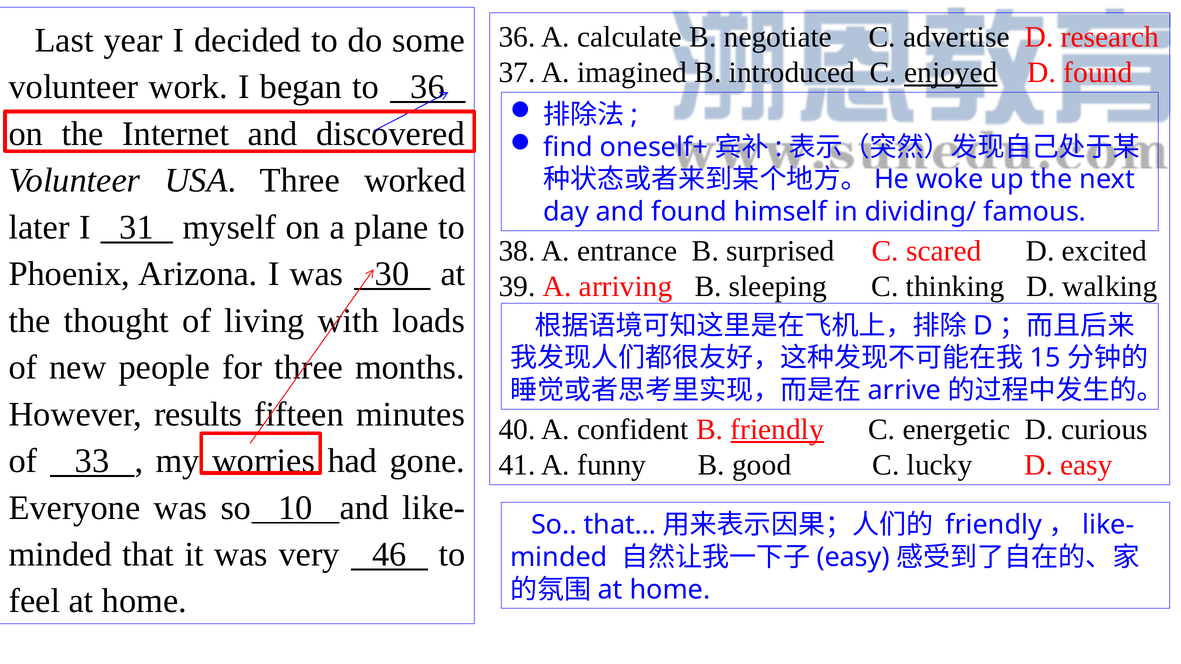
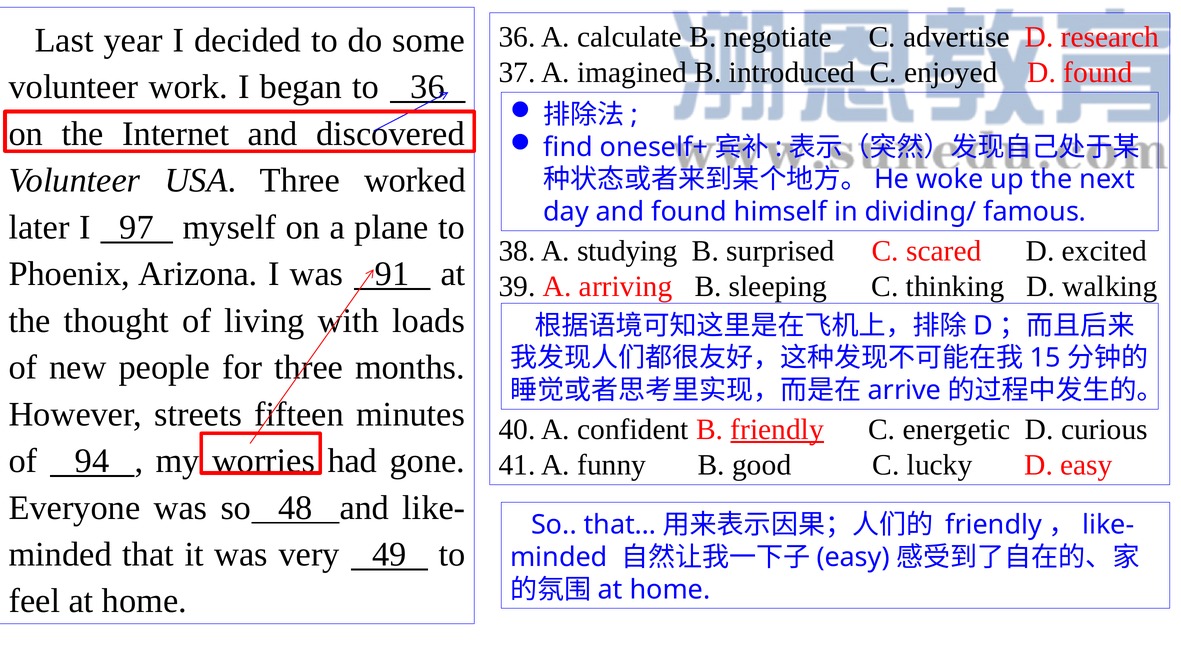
enjoyed underline: present -> none
31: 31 -> 97
entrance: entrance -> studying
30: 30 -> 91
results: results -> streets
33: 33 -> 94
10: 10 -> 48
46: 46 -> 49
